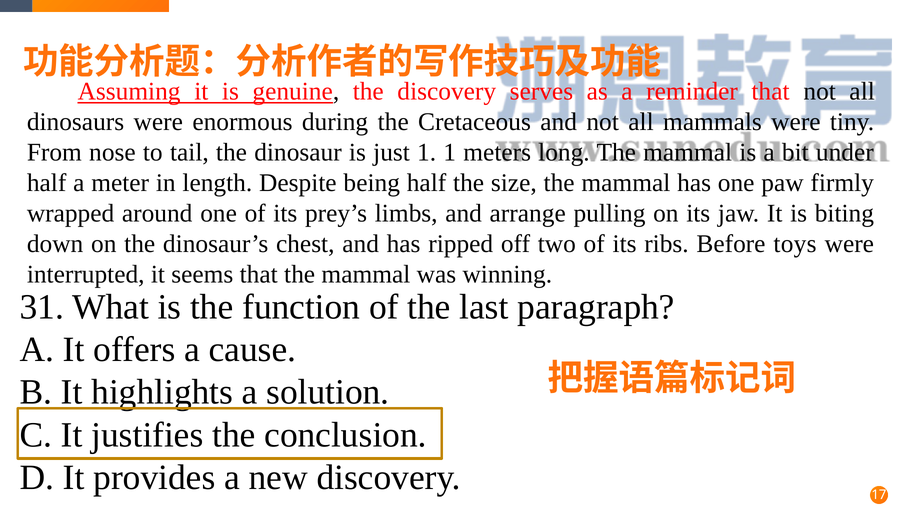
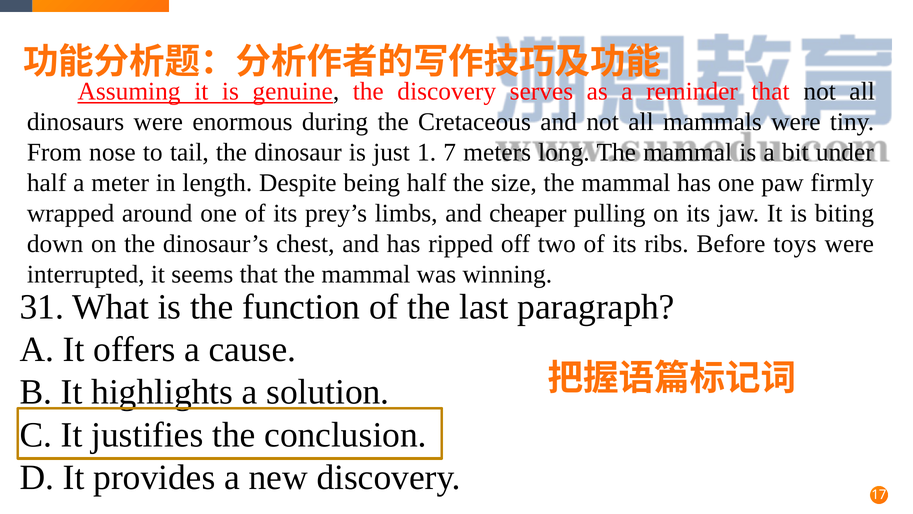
1 1: 1 -> 7
arrange: arrange -> cheaper
